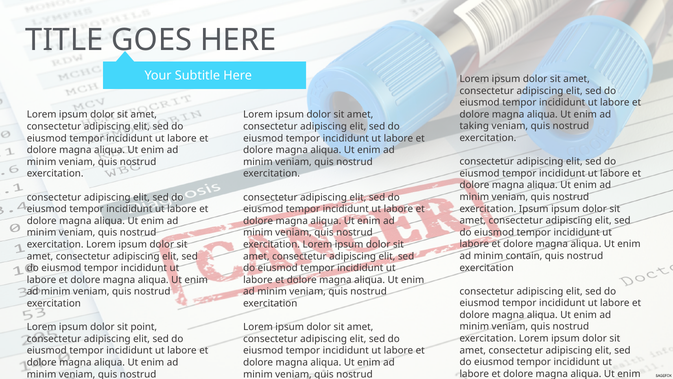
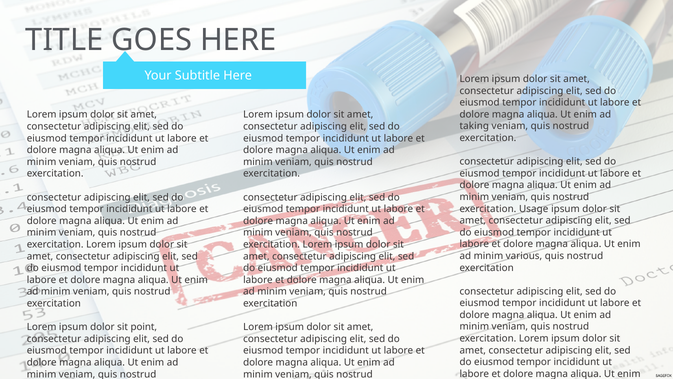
exercitation Ipsum: Ipsum -> Usage
contain: contain -> various
